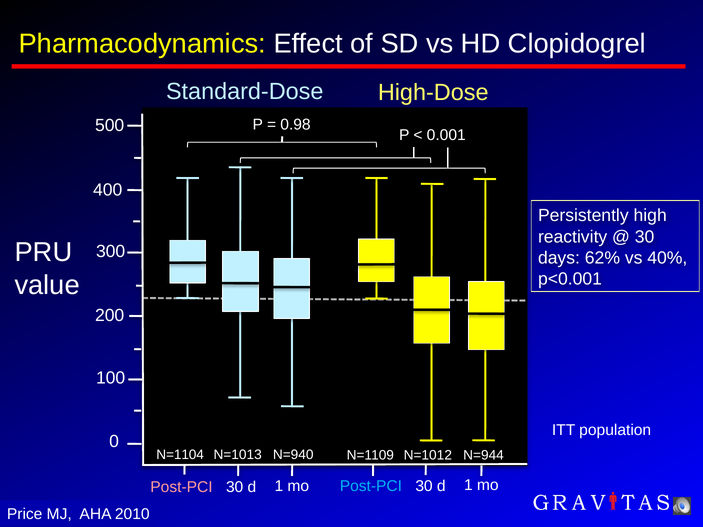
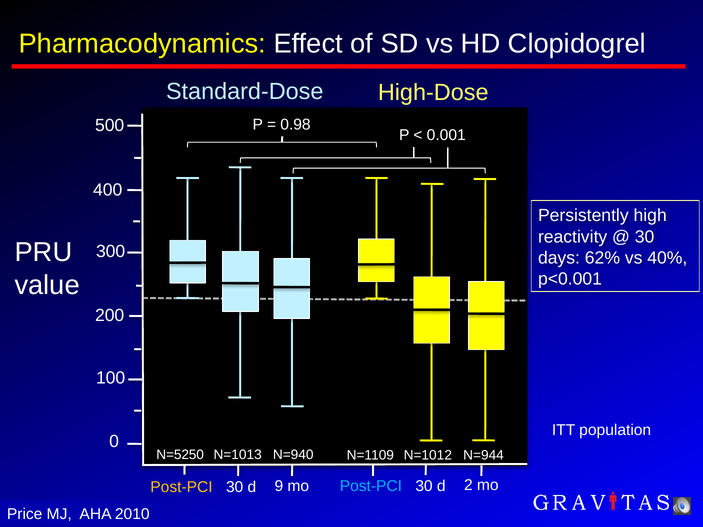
N=1104: N=1104 -> N=5250
Post-PCI at (182, 487) colour: pink -> yellow
1 at (279, 486): 1 -> 9
1 at (468, 485): 1 -> 2
